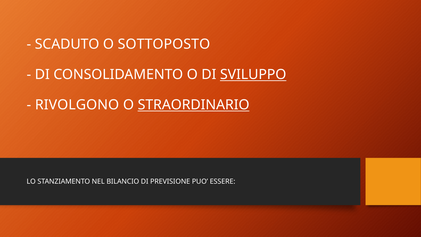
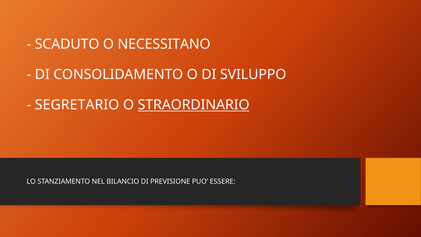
SOTTOPOSTO: SOTTOPOSTO -> NECESSITANO
SVILUPPO underline: present -> none
RIVOLGONO: RIVOLGONO -> SEGRETARIO
